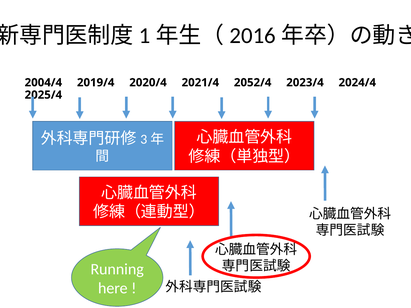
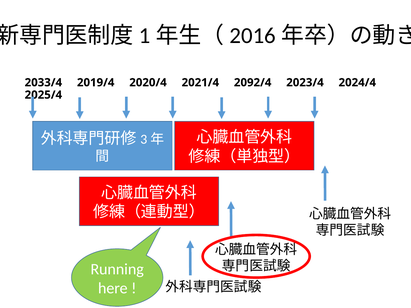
2004/4: 2004/4 -> 2033/4
2052/4: 2052/4 -> 2092/4
